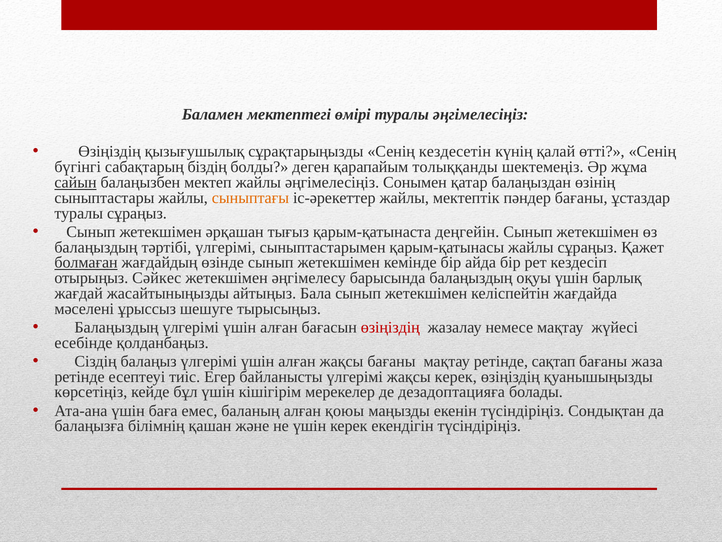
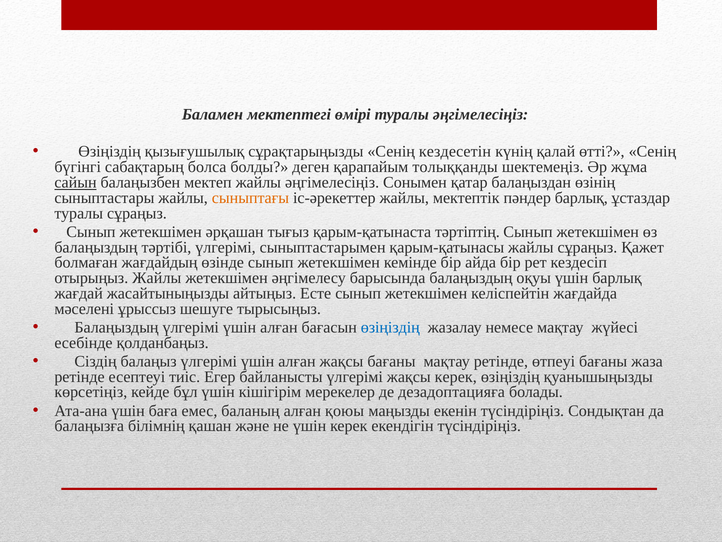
біздің: біздің -> болса
пәндер бағаны: бағаны -> барлық
деңгейін: деңгейін -> тәртіптің
болмаған underline: present -> none
отырыңыз Сәйкес: Сәйкес -> Жайлы
Бала: Бала -> Есте
өзіңіздің at (390, 327) colour: red -> blue
сақтап: сақтап -> өтпеуі
